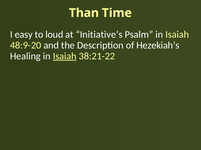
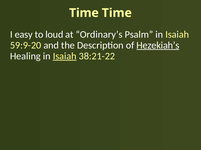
Than at (84, 13): Than -> Time
Initiative’s: Initiative’s -> Ordinary’s
48:9-20: 48:9-20 -> 59:9-20
Hezekiah’s underline: none -> present
